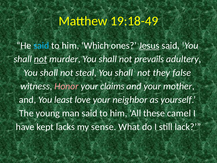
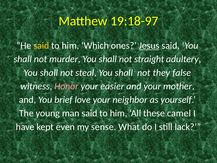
19:18-49: 19:18-49 -> 19:18-97
said at (41, 46) colour: light blue -> yellow
not at (41, 59) underline: present -> none
prevails: prevails -> straight
claims: claims -> easier
least: least -> brief
lacks: lacks -> even
